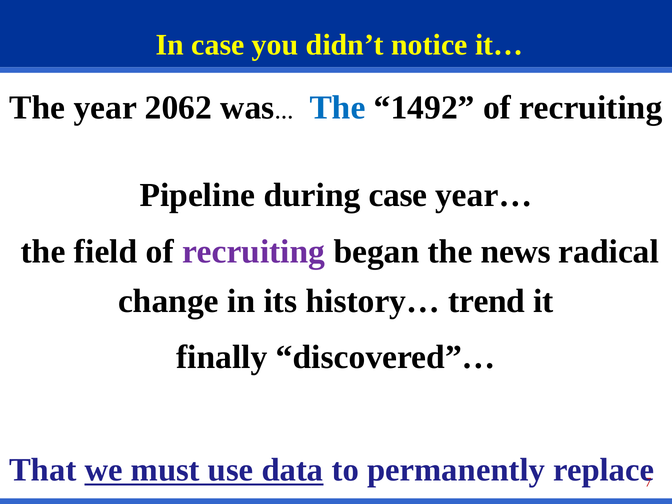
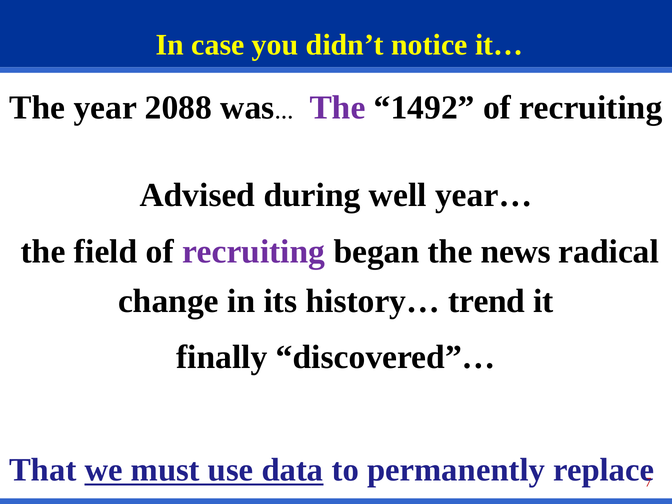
2062: 2062 -> 2088
The at (337, 108) colour: blue -> purple
Pipeline: Pipeline -> Advised
during case: case -> well
